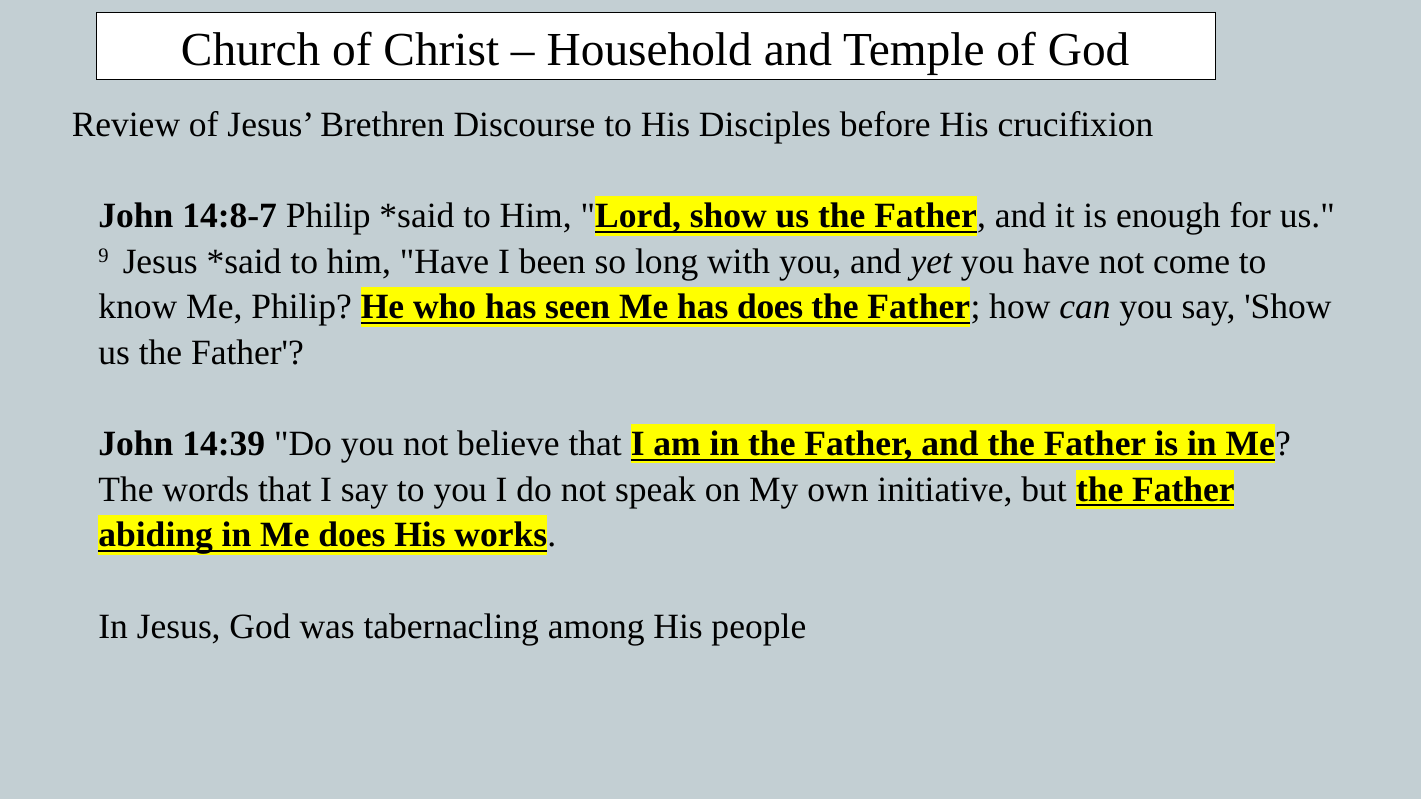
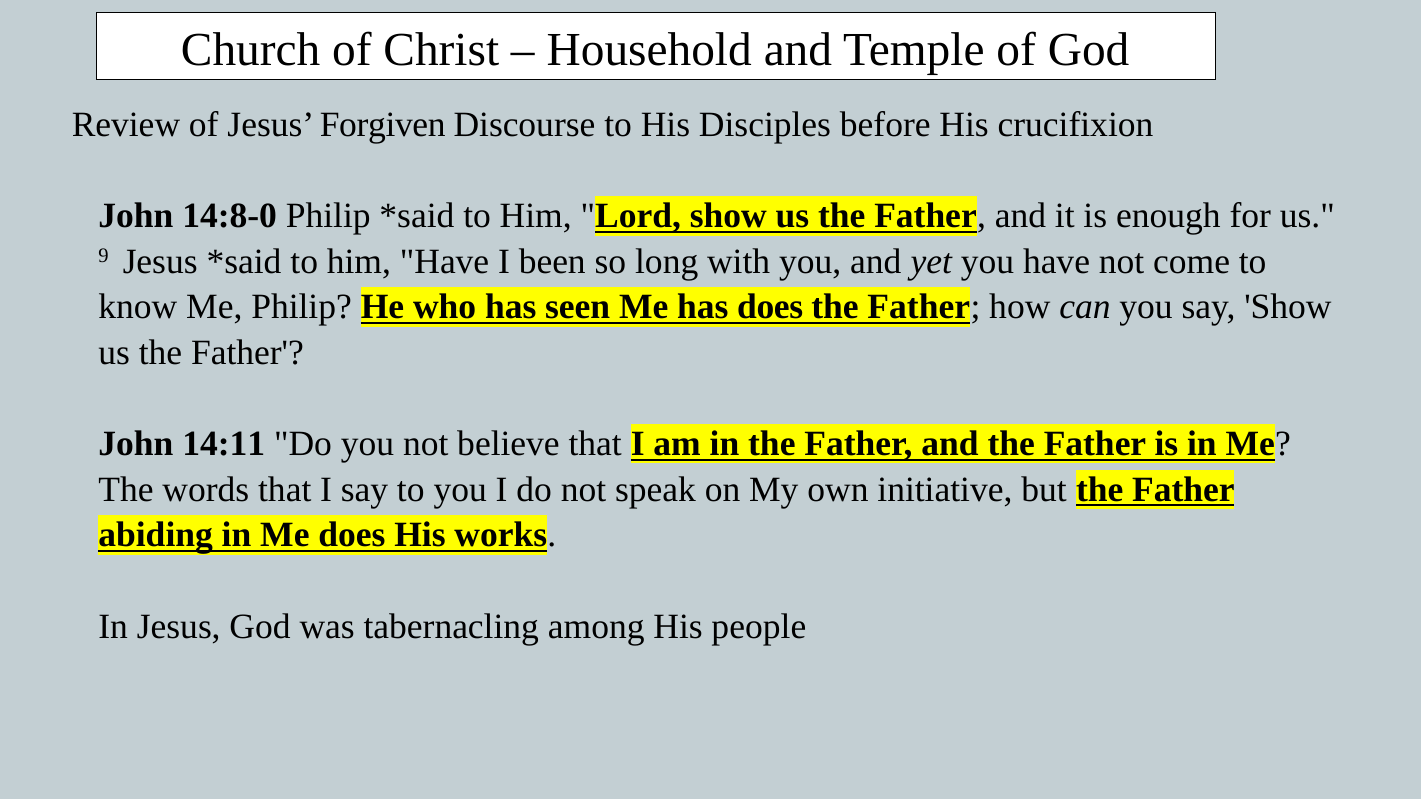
Brethren: Brethren -> Forgiven
14:8-7: 14:8-7 -> 14:8-0
14:39: 14:39 -> 14:11
